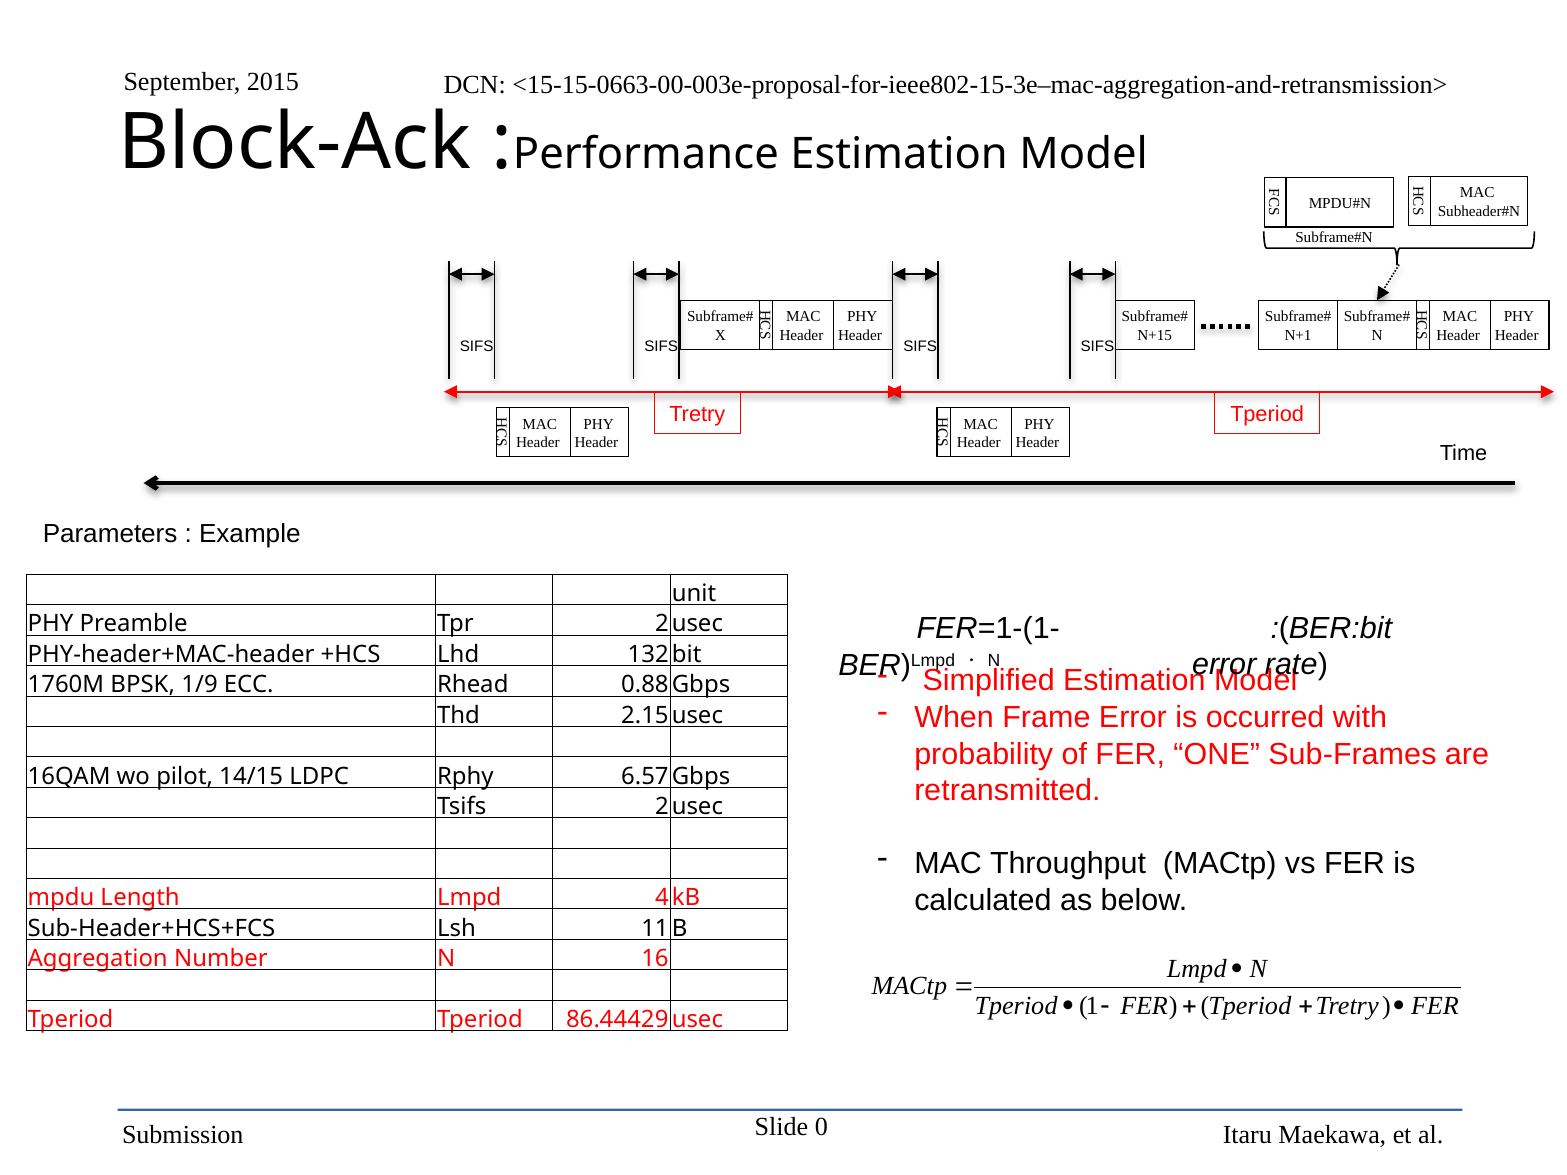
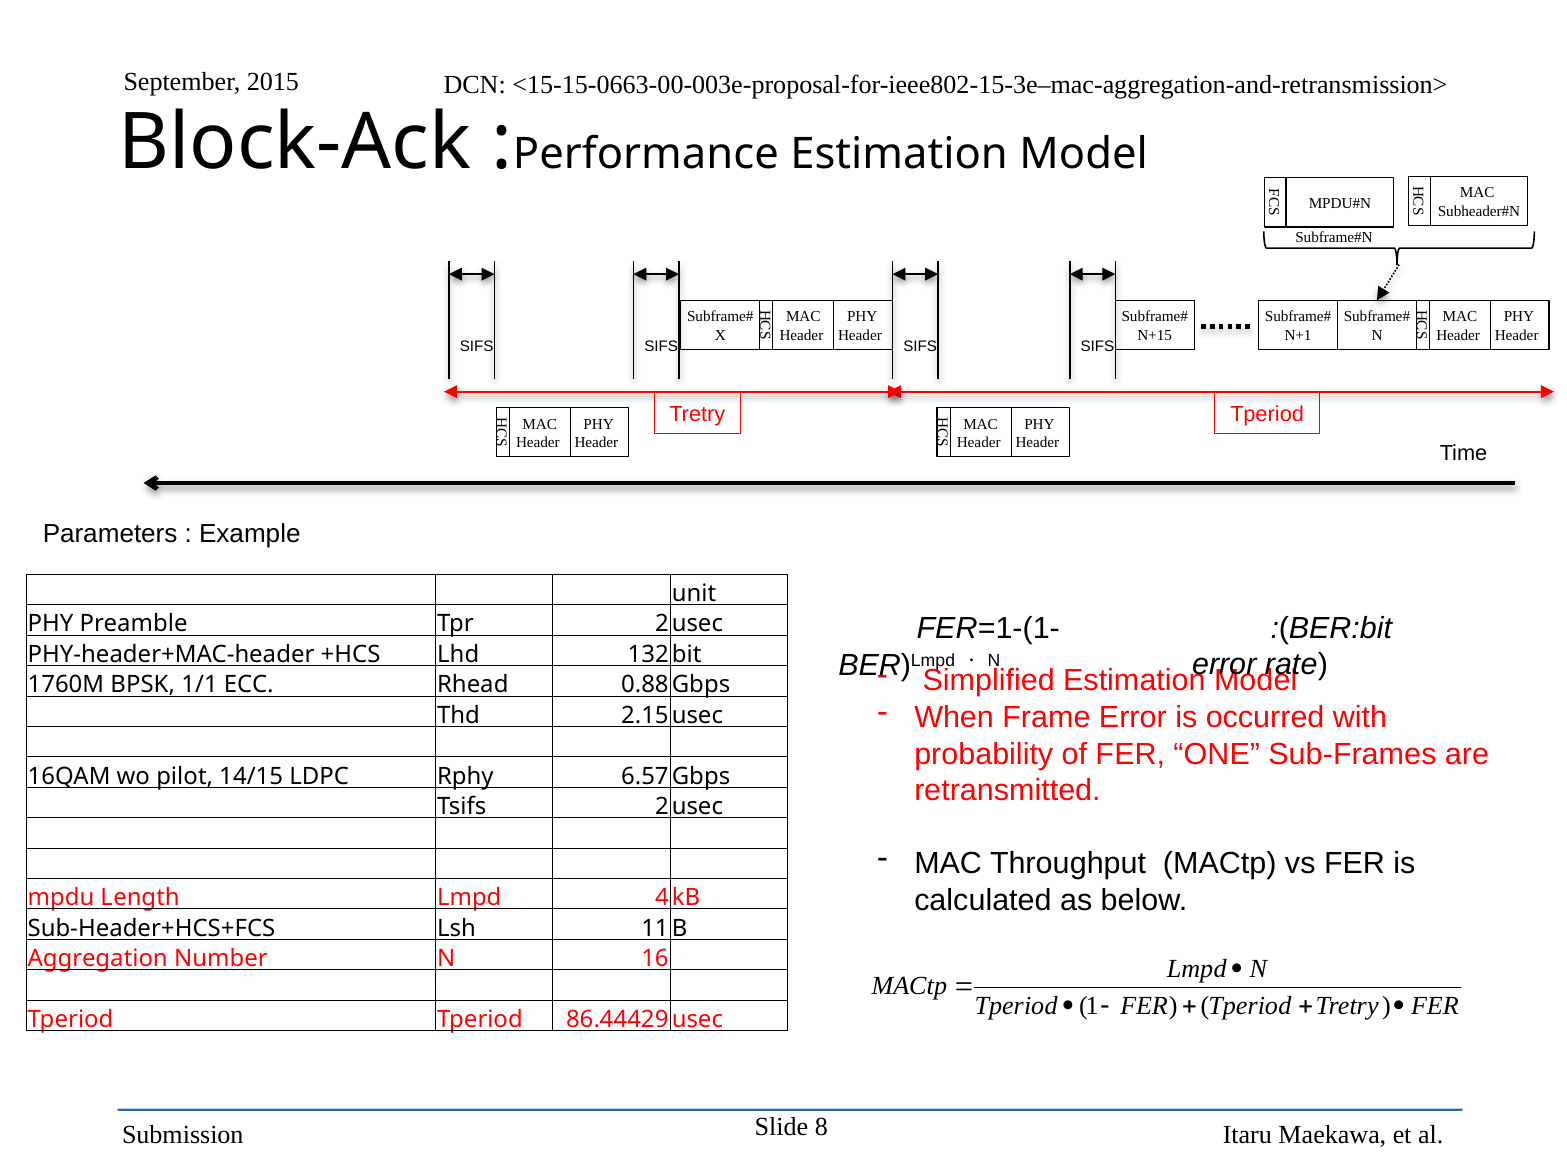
1/9: 1/9 -> 1/1
0: 0 -> 8
